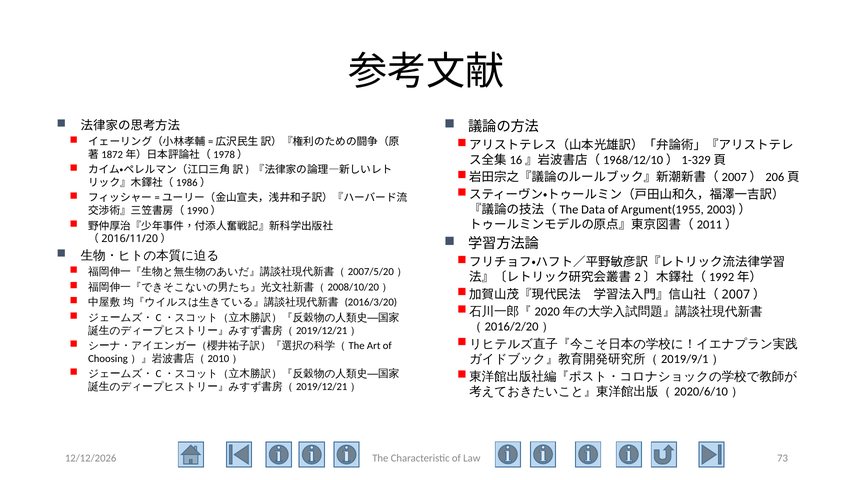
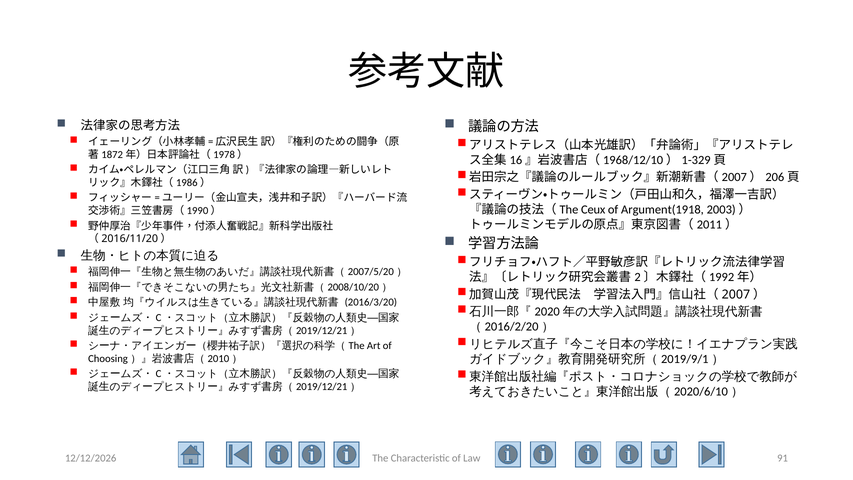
Data: Data -> Ceux
Argument(1955: Argument(1955 -> Argument(1918
73: 73 -> 91
